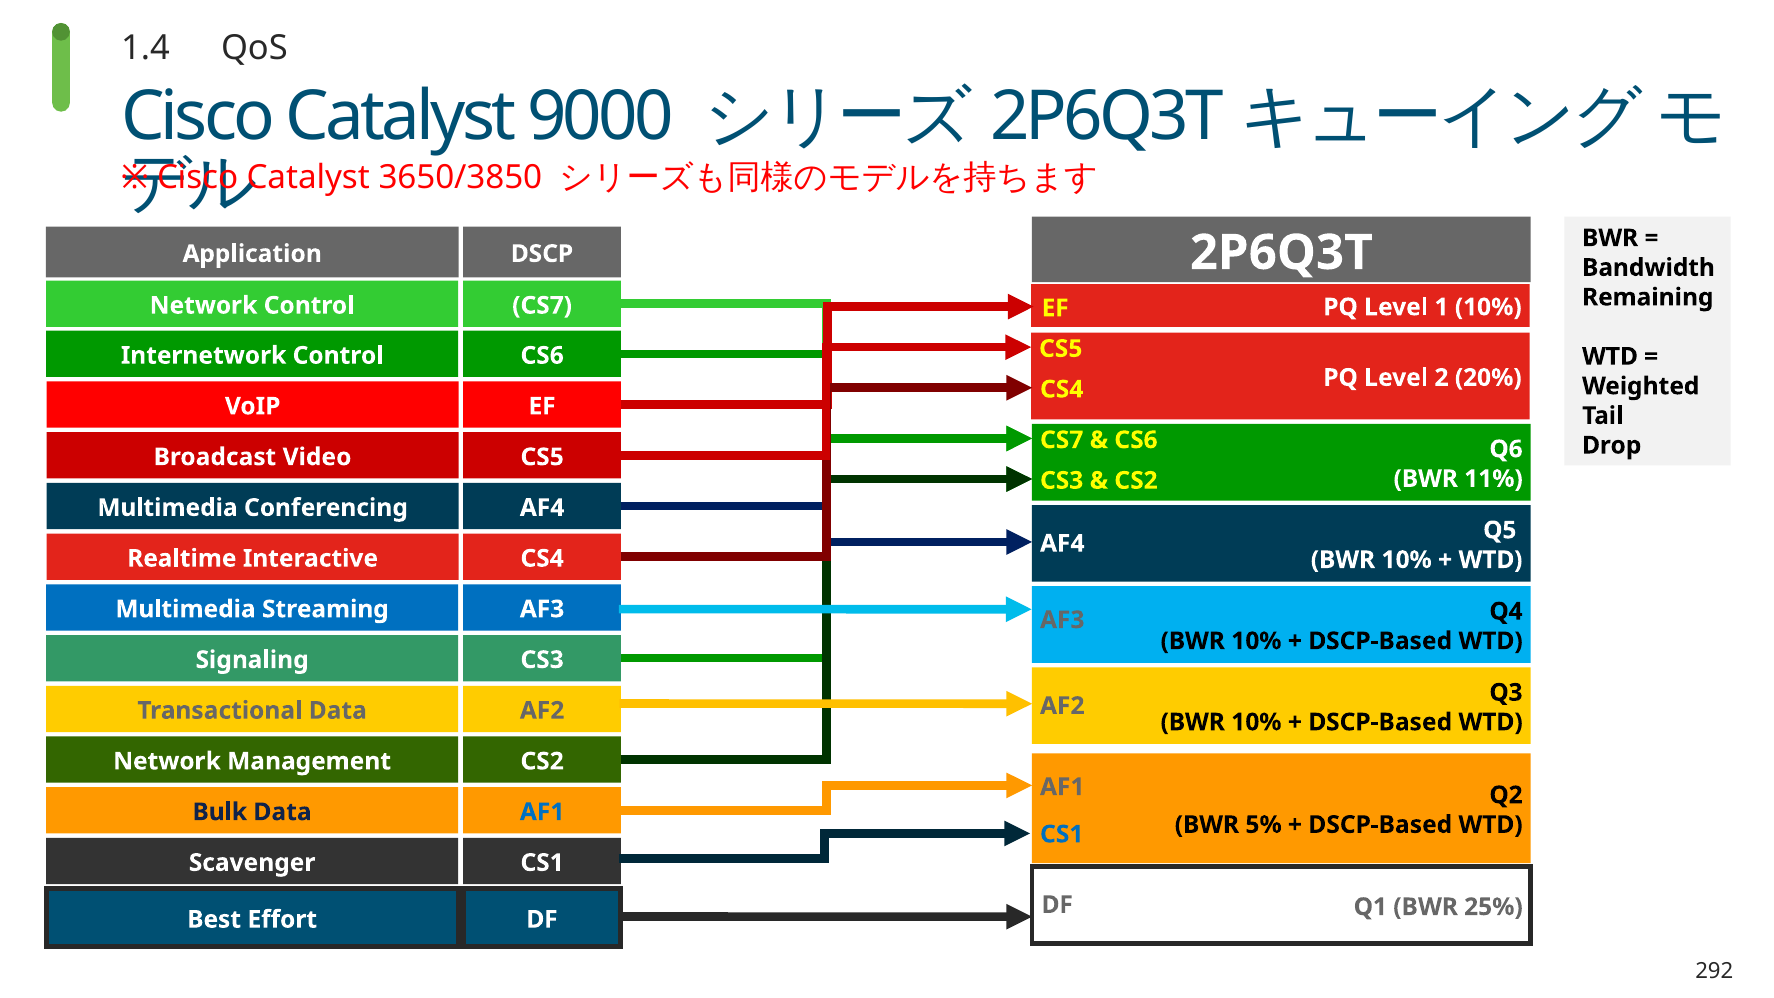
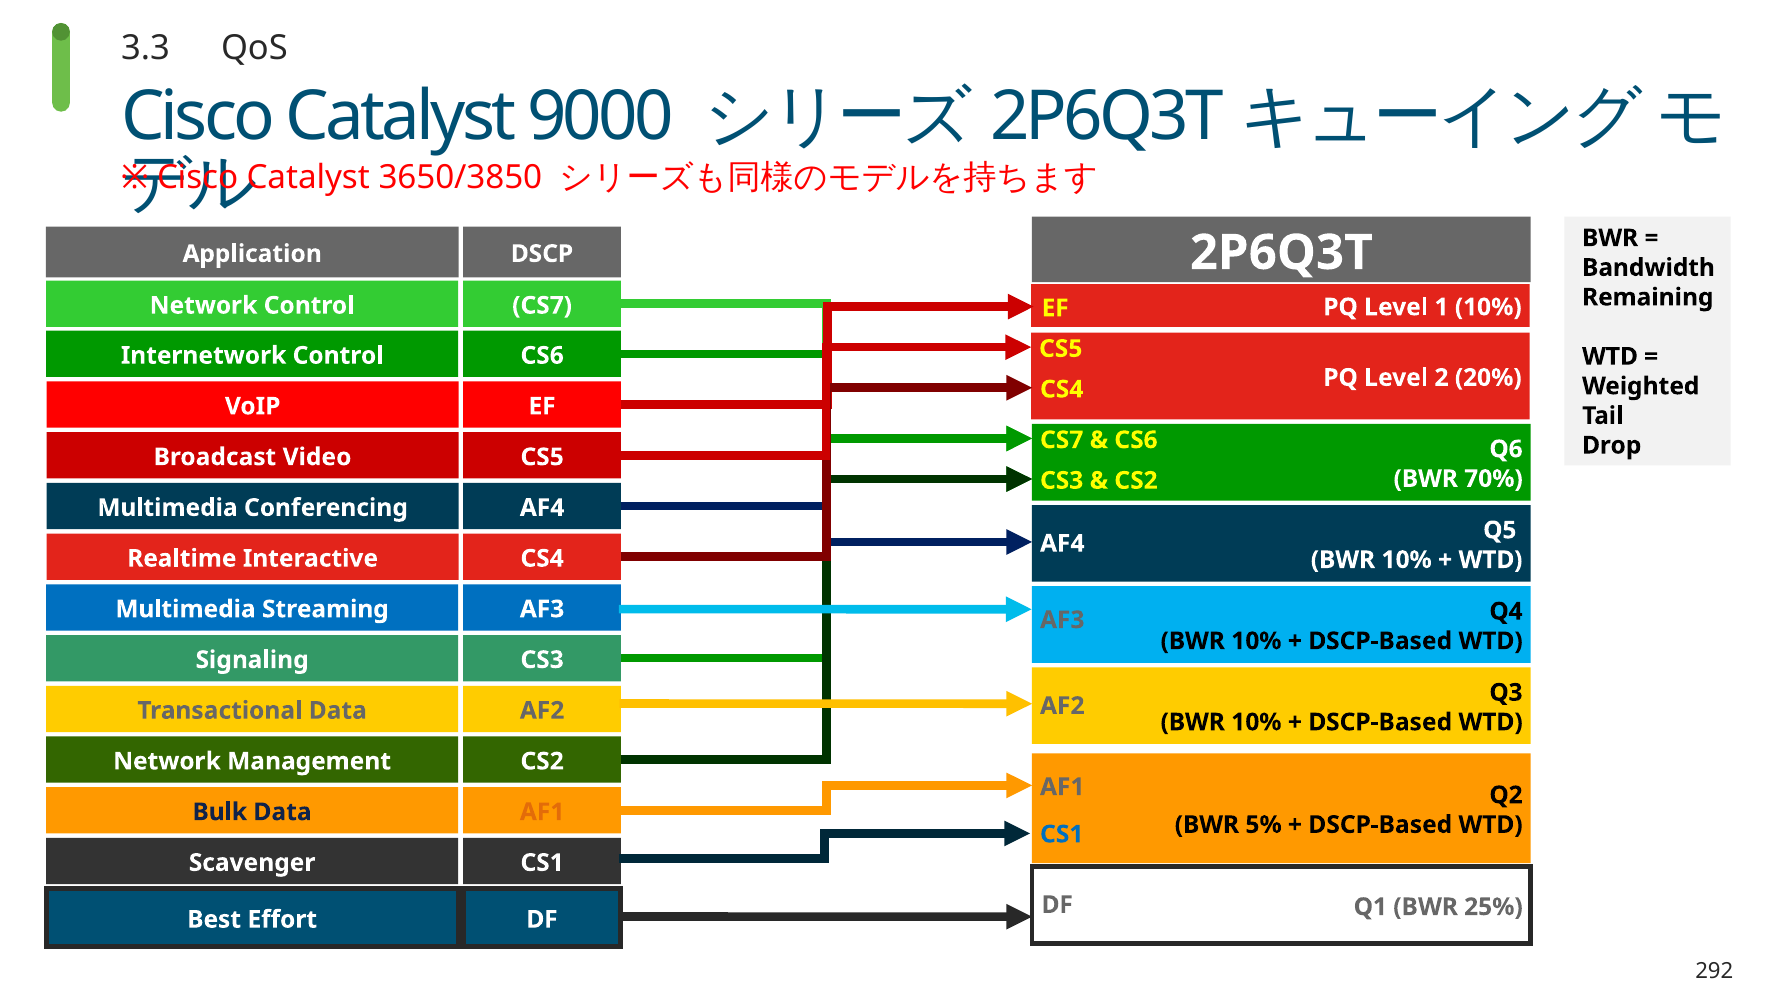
1.4: 1.4 -> 3.3
11%: 11% -> 70%
AF1 at (542, 812) colour: blue -> orange
